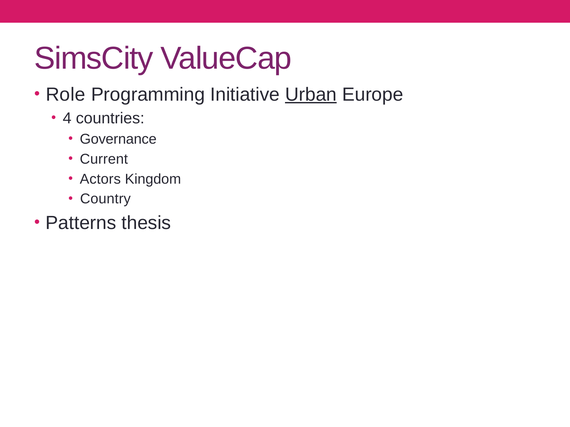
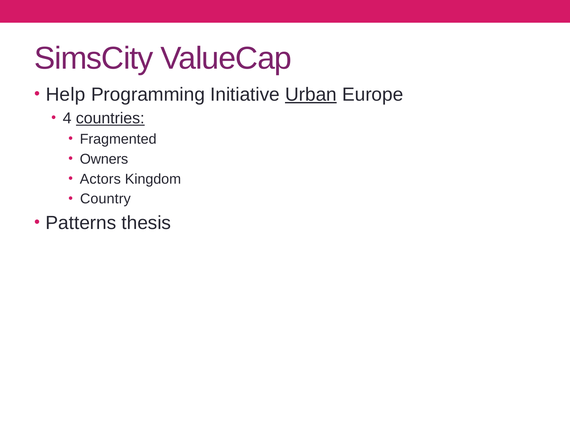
Role: Role -> Help
countries underline: none -> present
Governance: Governance -> Fragmented
Current: Current -> Owners
